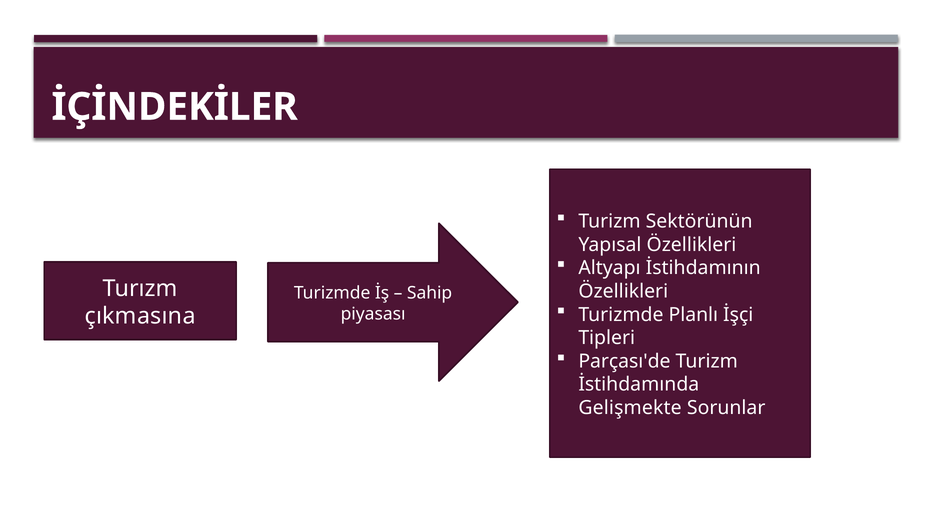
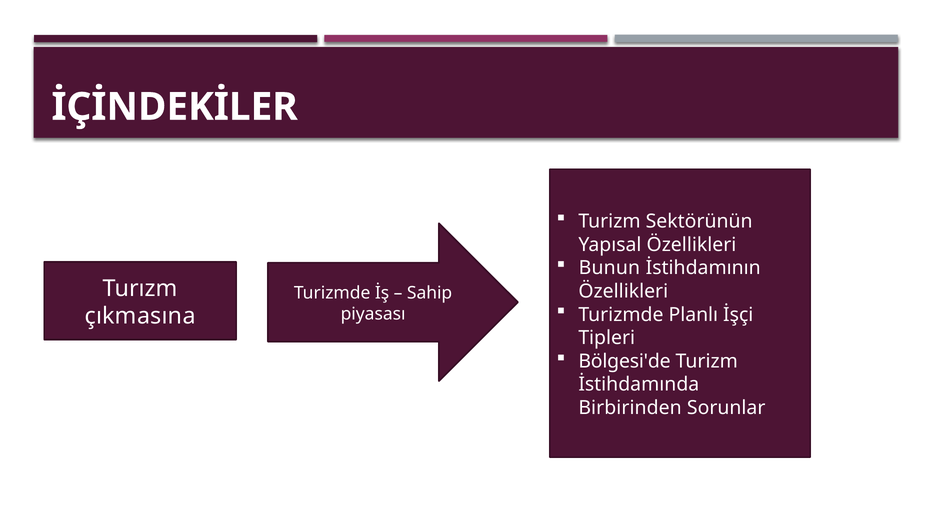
Altyapı: Altyapı -> Bunun
Parçası'de: Parçası'de -> Bölgesi'de
Gelişmekte: Gelişmekte -> Birbirinden
